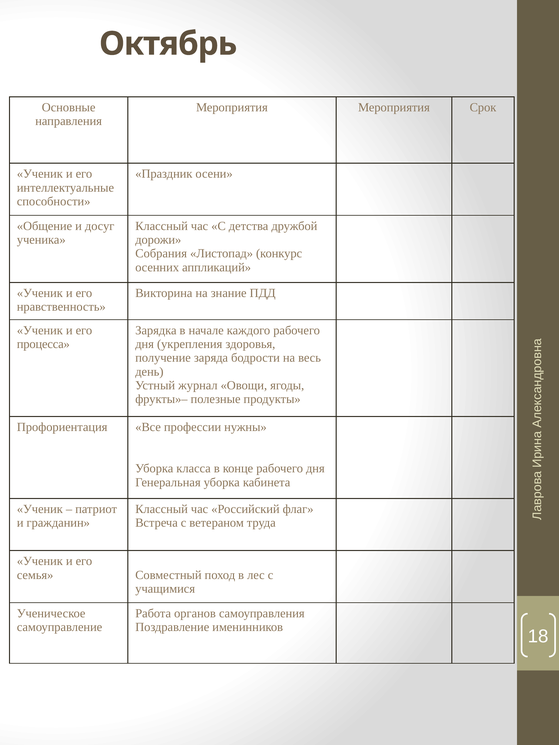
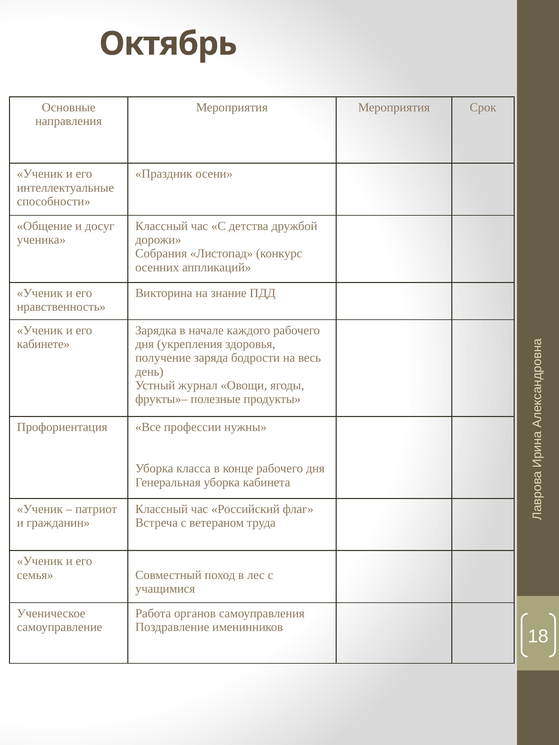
процесса: процесса -> кабинете
